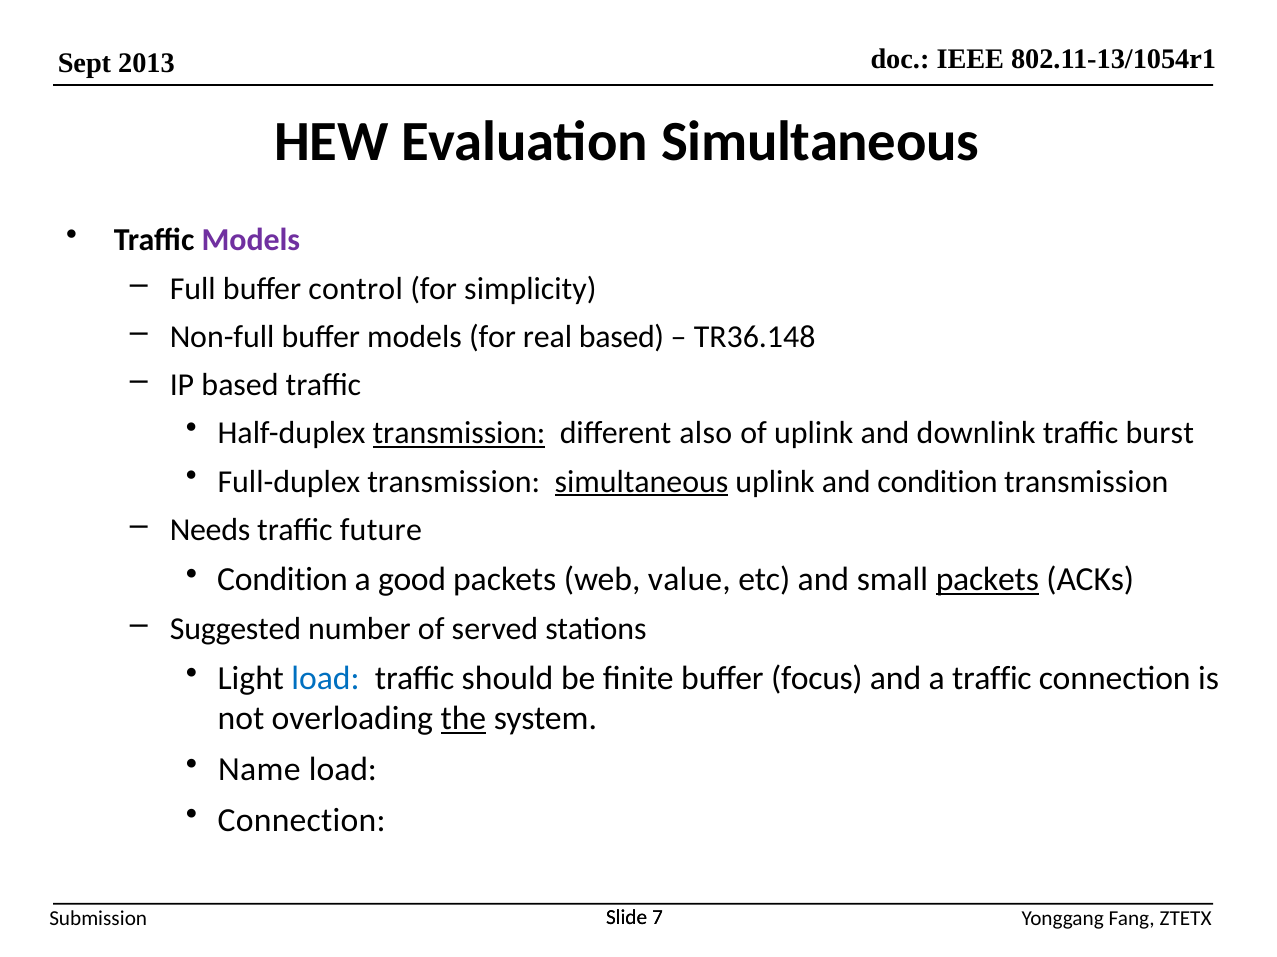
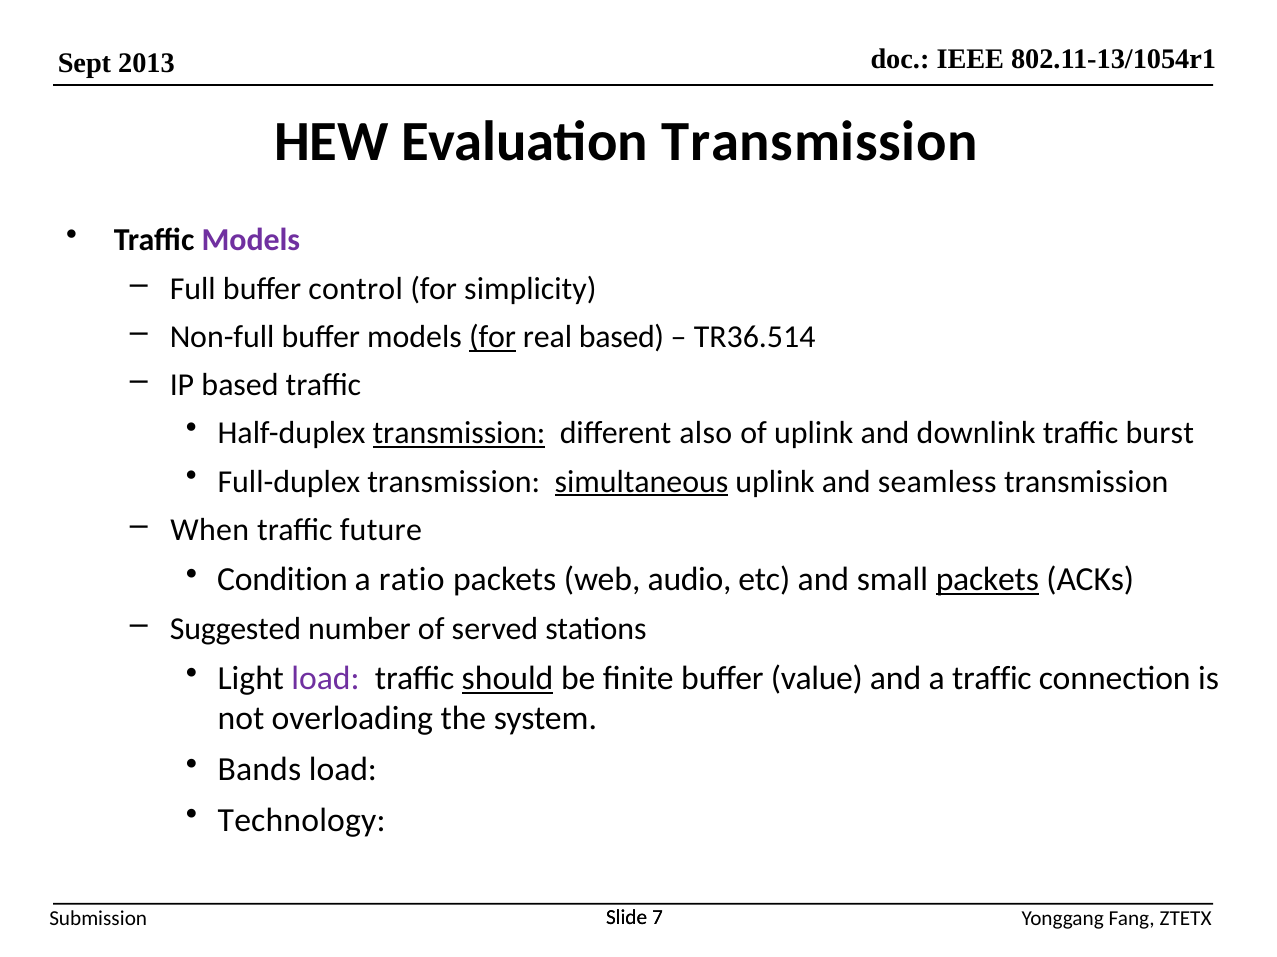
Evaluation Simultaneous: Simultaneous -> Transmission
for at (493, 337) underline: none -> present
TR36.148: TR36.148 -> TR36.514
and condition: condition -> seamless
Needs: Needs -> When
good: good -> ratio
value: value -> audio
load at (326, 679) colour: blue -> purple
should underline: none -> present
focus: focus -> value
the underline: present -> none
Name: Name -> Bands
Connection at (302, 821): Connection -> Technology
